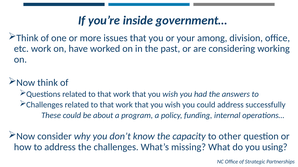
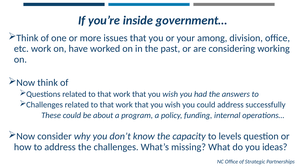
other: other -> levels
using: using -> ideas
